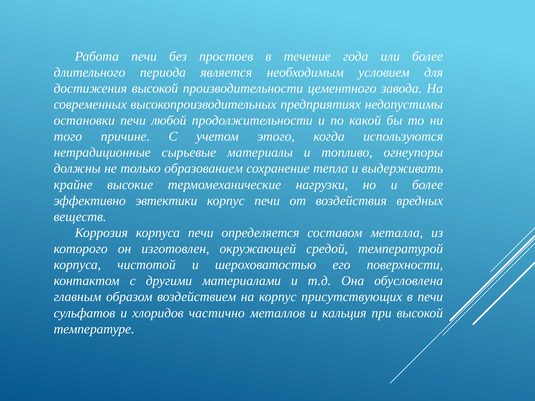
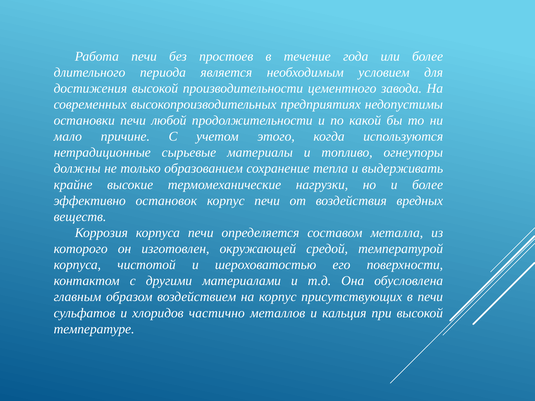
того: того -> мало
эвтектики: эвтектики -> остановок
